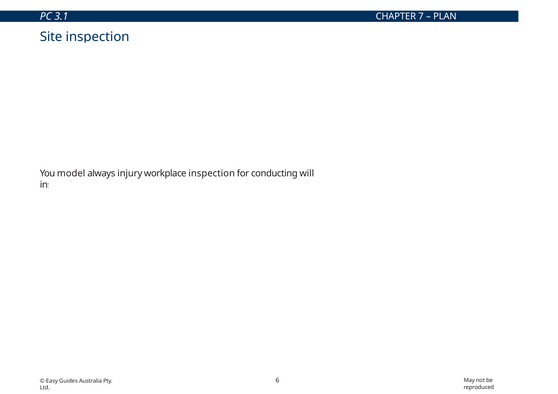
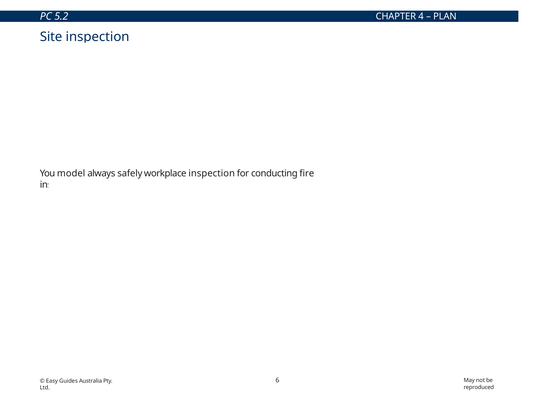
3.1: 3.1 -> 5.2
7: 7 -> 4
injury: injury -> safely
will: will -> fire
